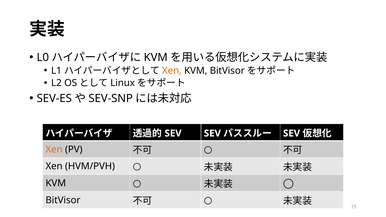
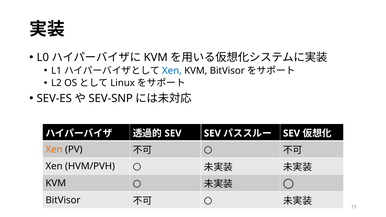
Xen at (172, 71) colour: orange -> blue
